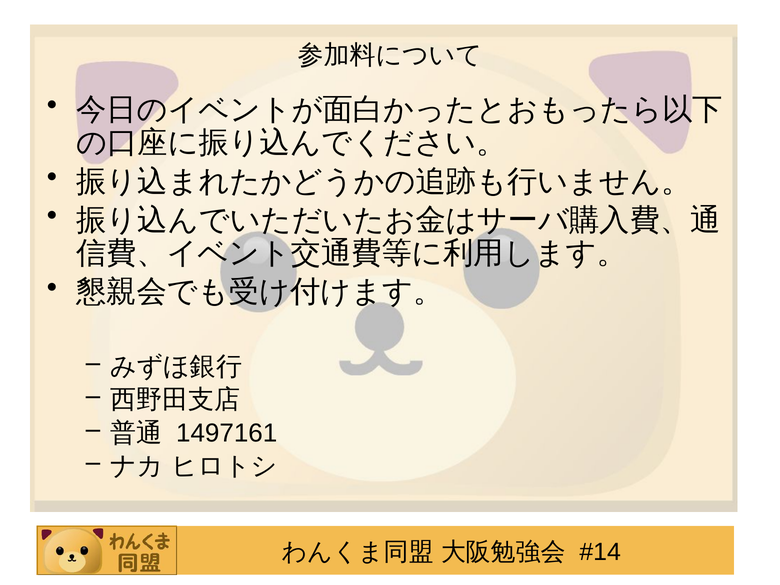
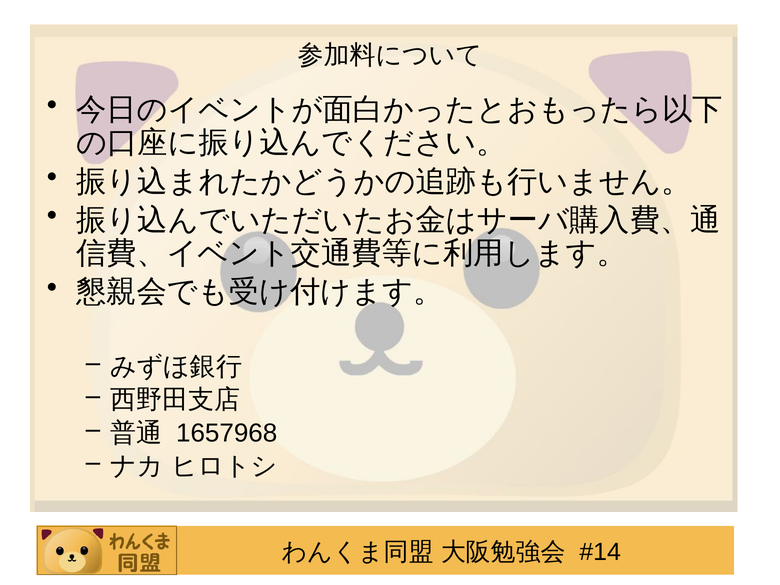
1497161: 1497161 -> 1657968
